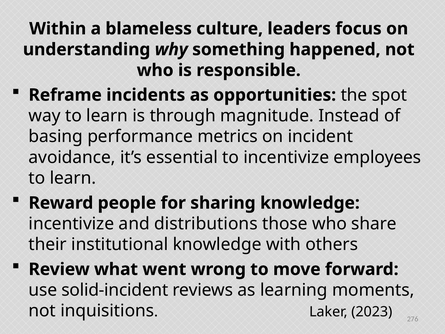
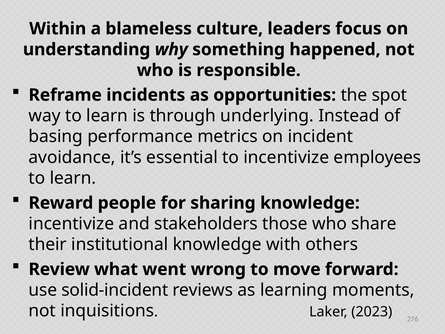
magnitude: magnitude -> underlying
distributions: distributions -> stakeholders
